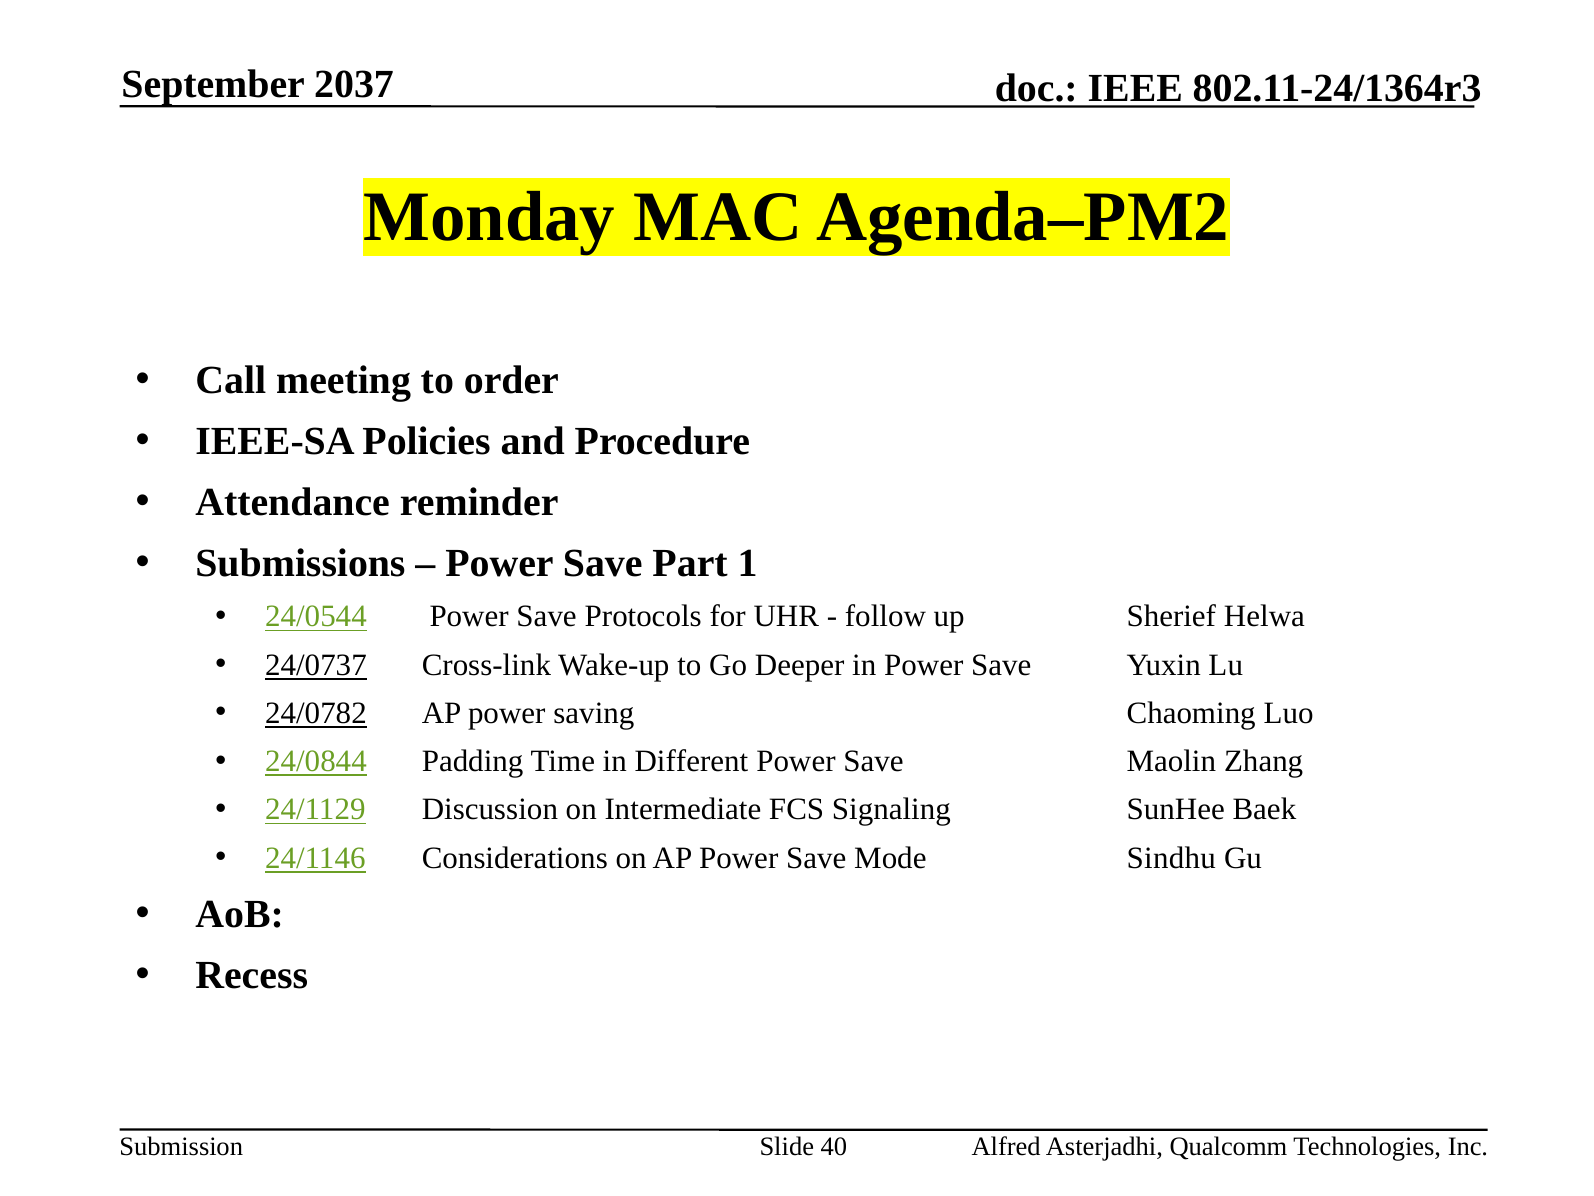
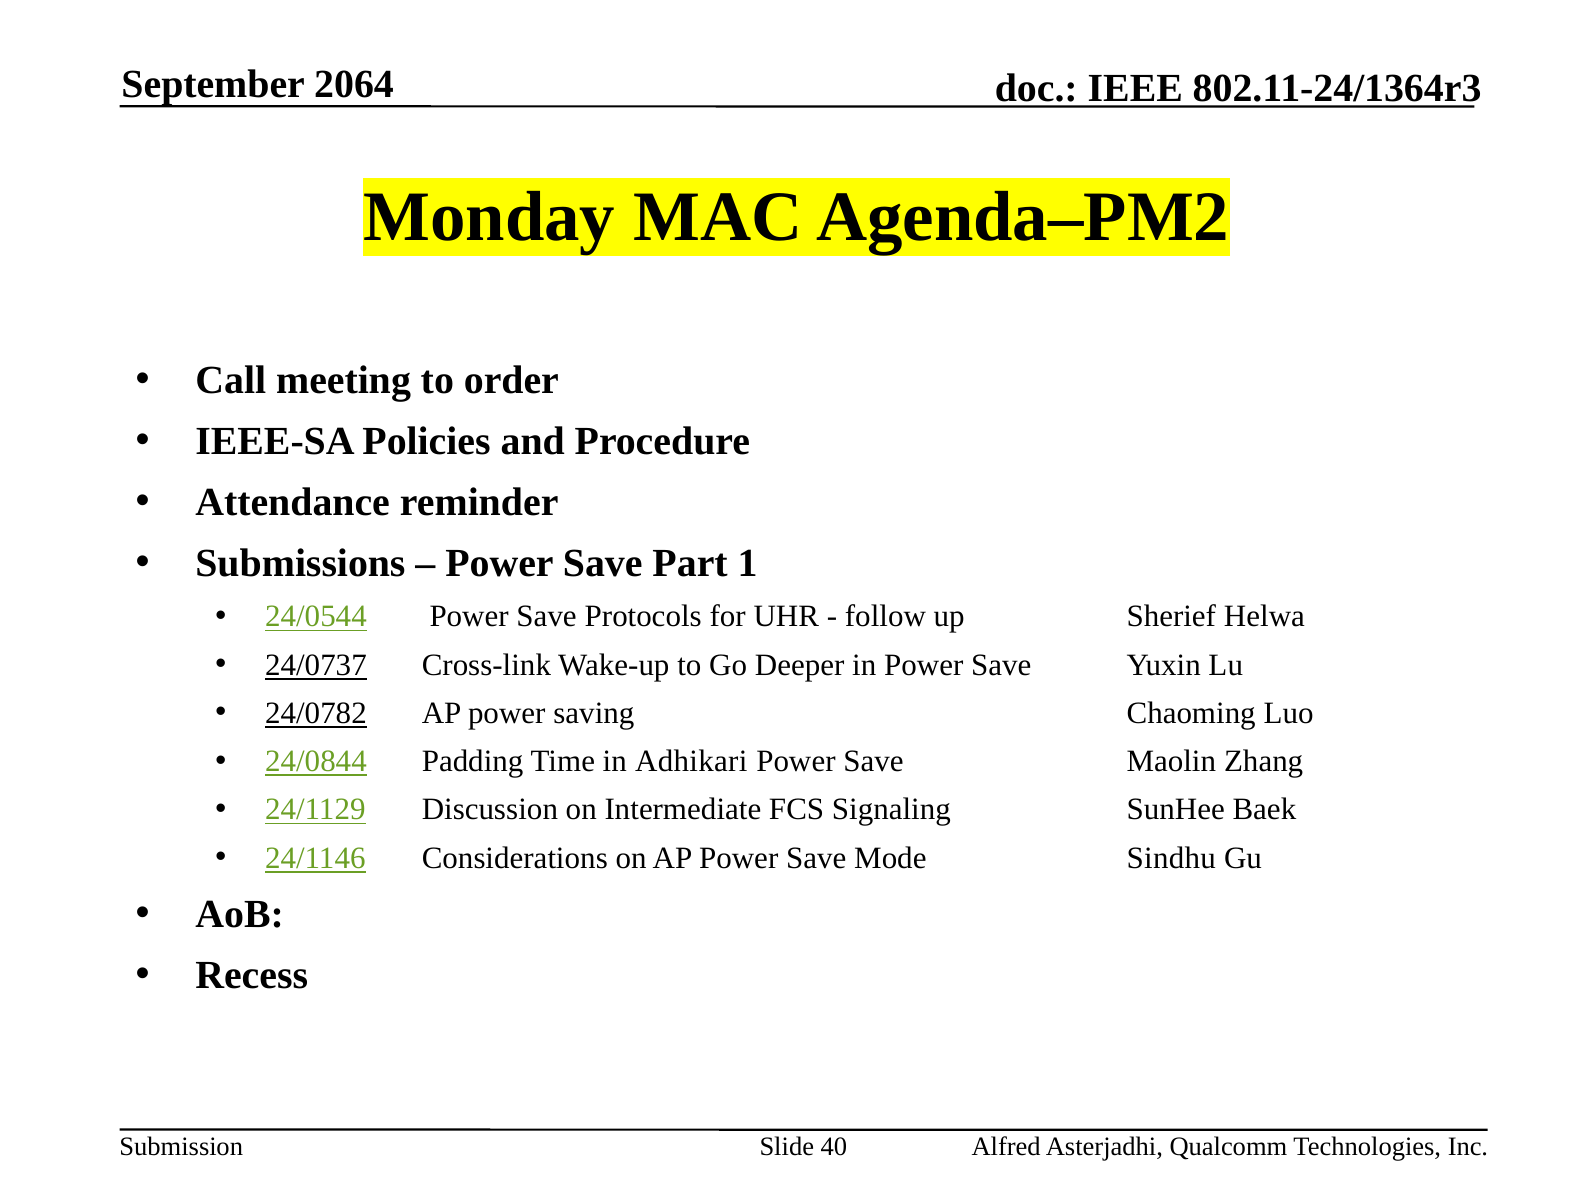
2037: 2037 -> 2064
Different: Different -> Adhikari
